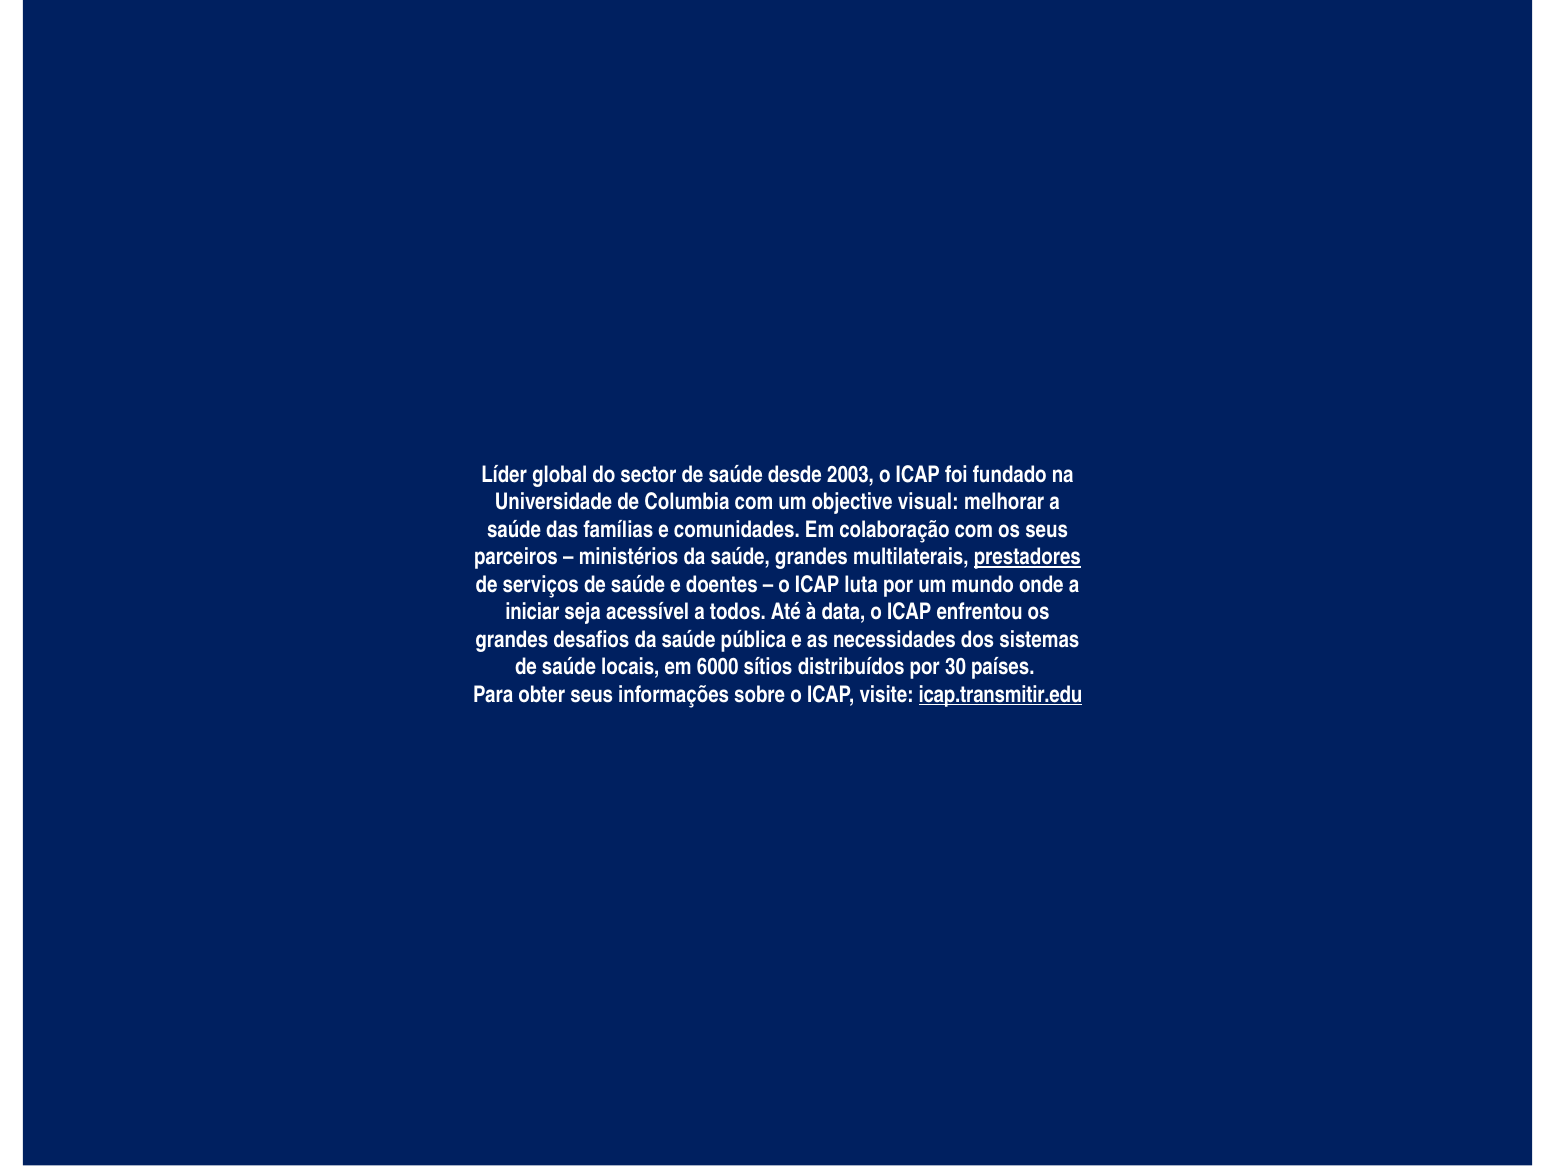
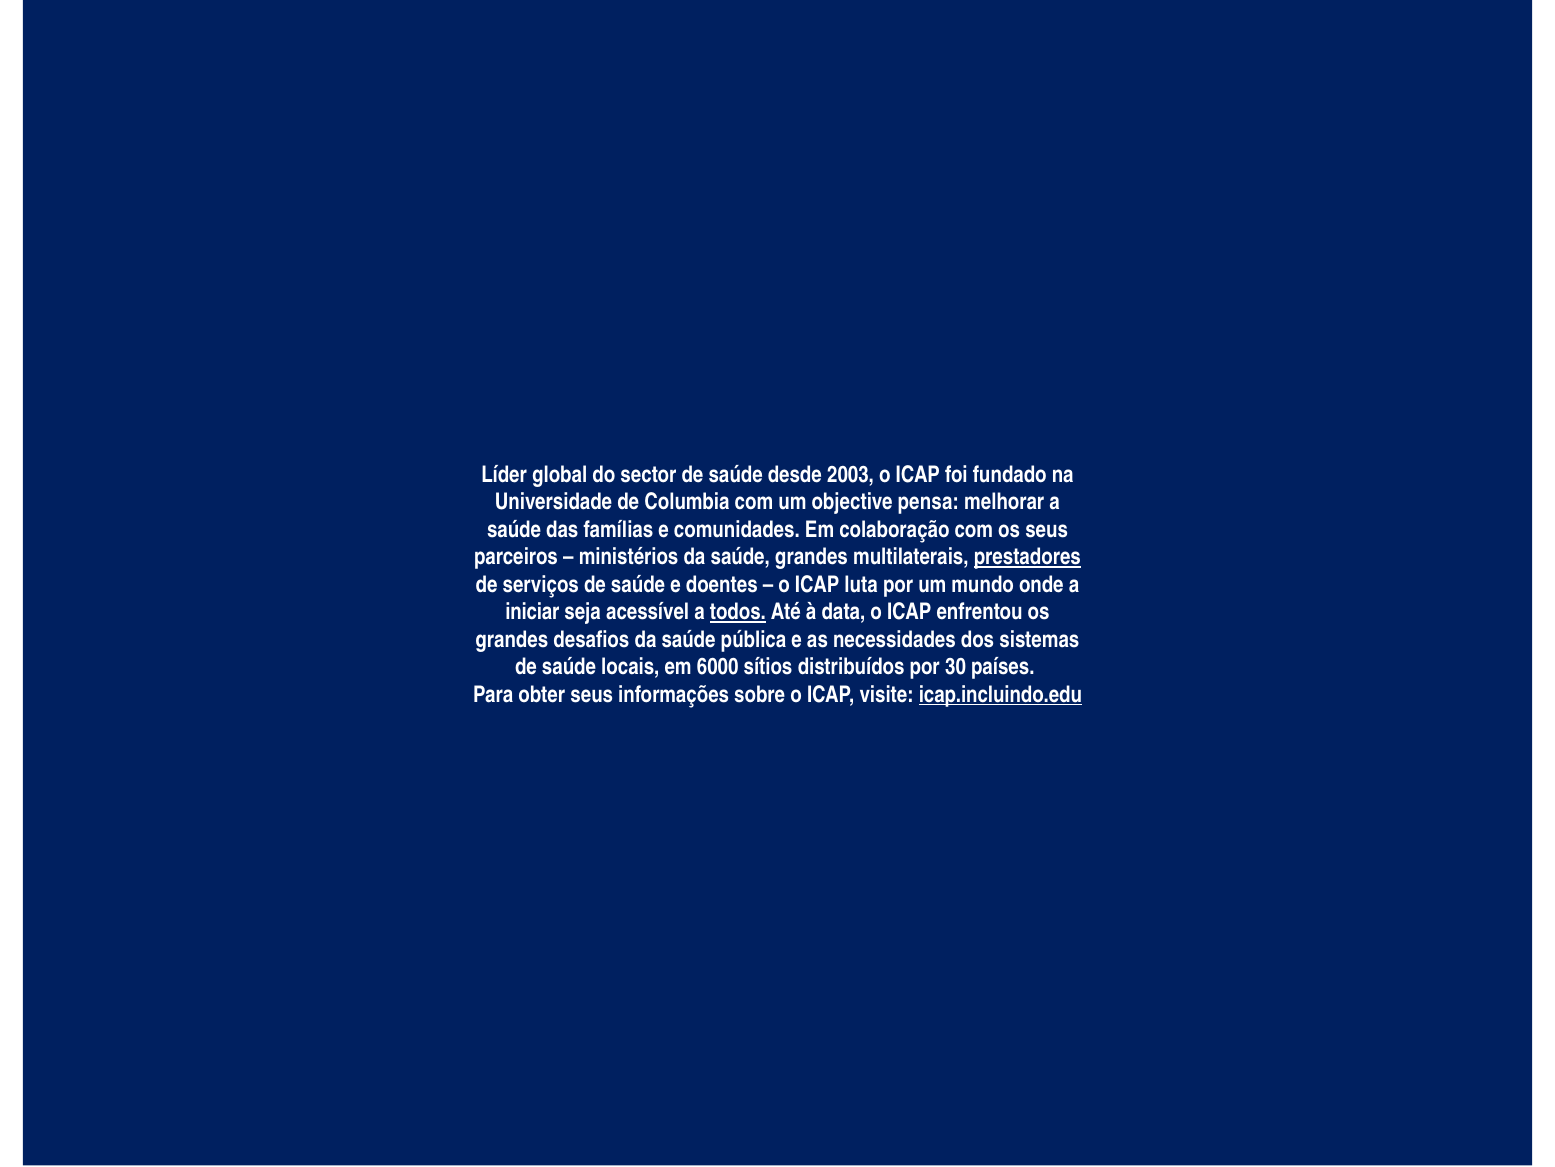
visual: visual -> pensa
todos underline: none -> present
icap.transmitir.edu: icap.transmitir.edu -> icap.incluindo.edu
